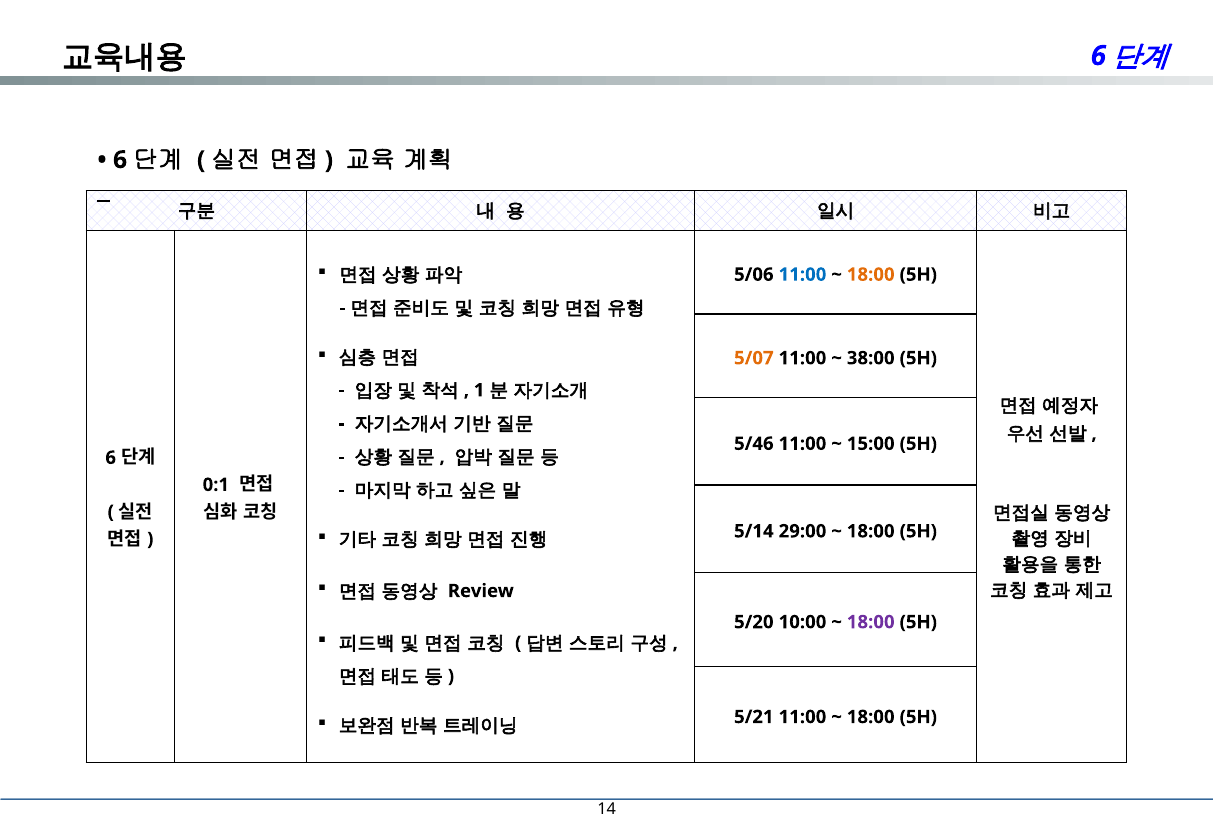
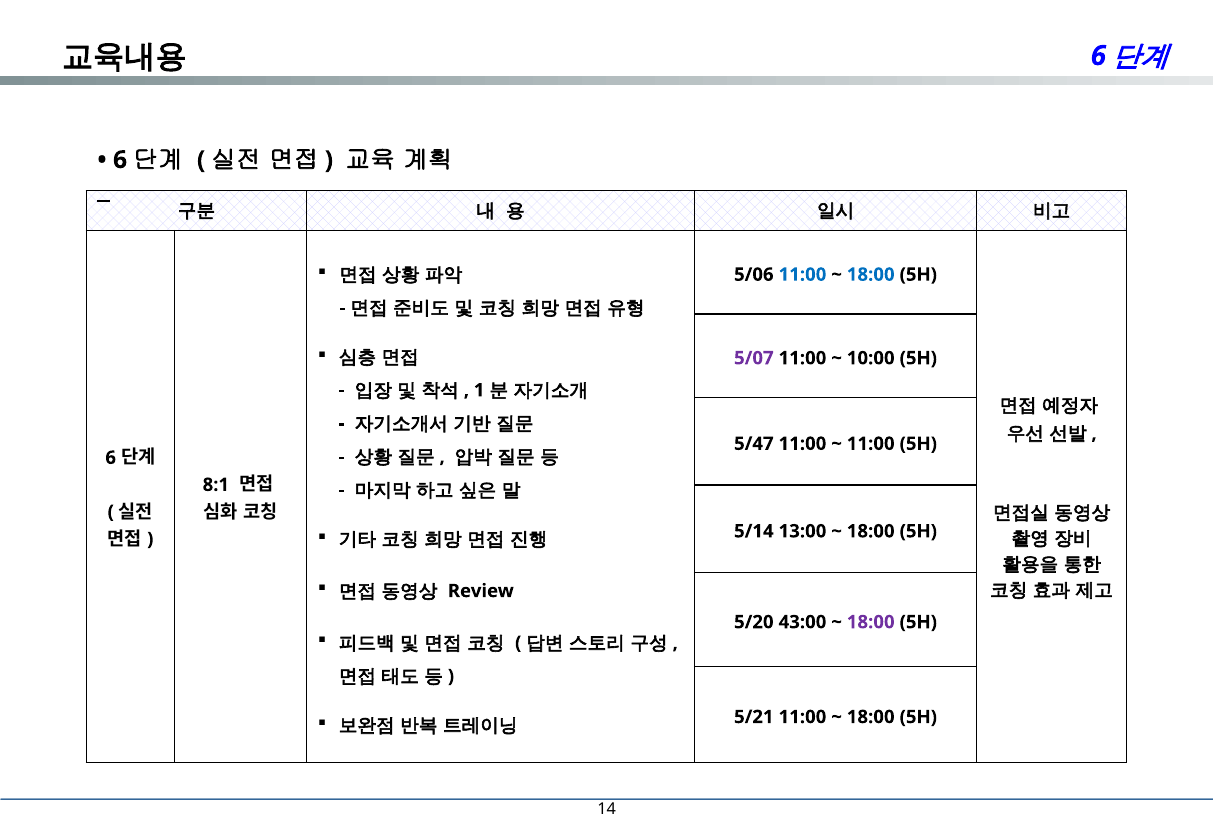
18:00 at (871, 275) colour: orange -> blue
5/07 colour: orange -> purple
38:00: 38:00 -> 10:00
5/46: 5/46 -> 5/47
15:00 at (871, 444): 15:00 -> 11:00
0:1: 0:1 -> 8:1
29:00: 29:00 -> 13:00
10:00: 10:00 -> 43:00
